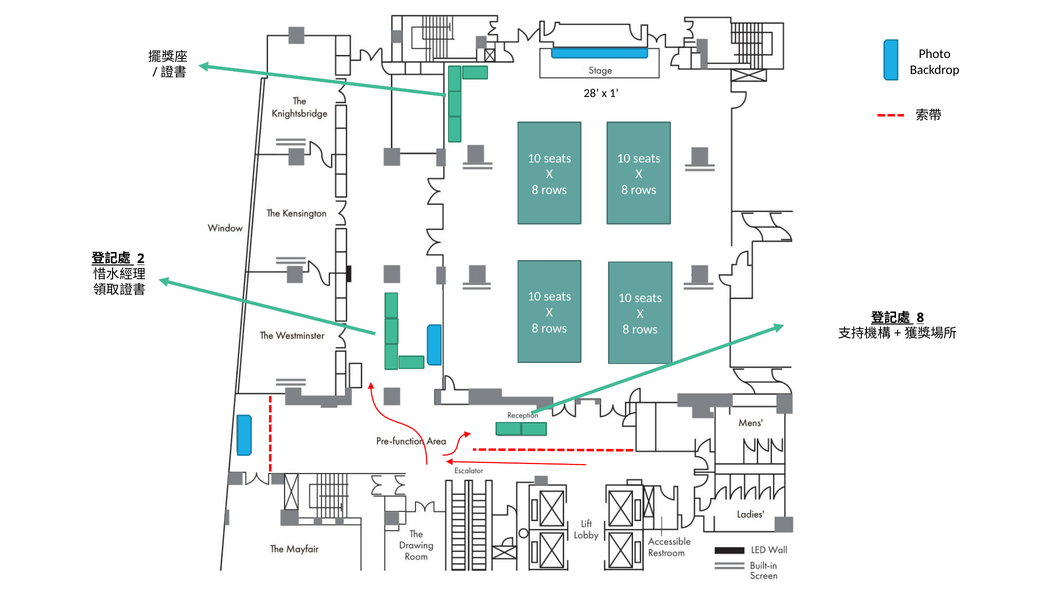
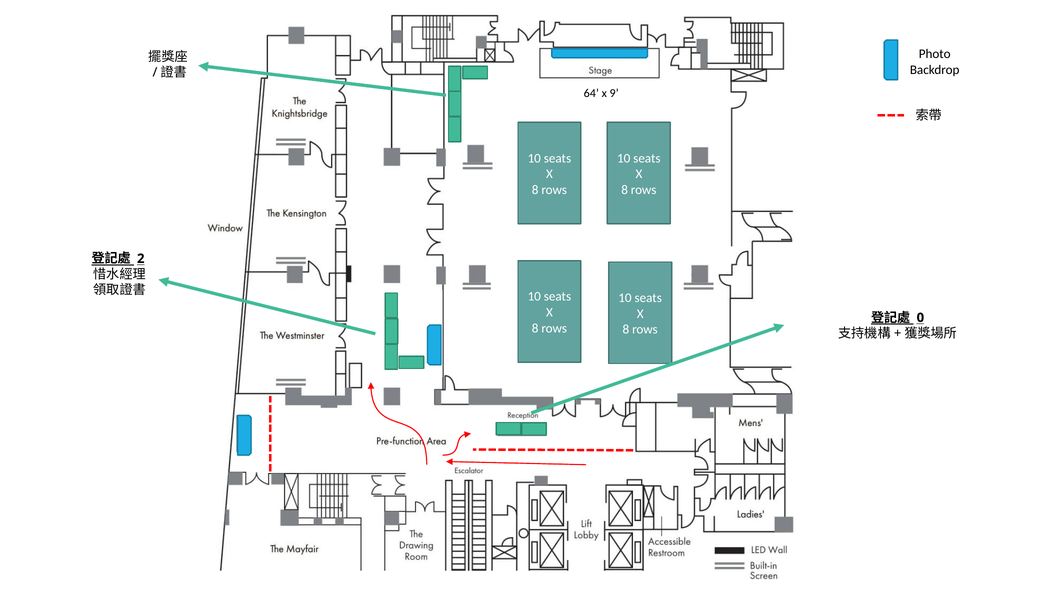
28: 28 -> 64
1: 1 -> 9
8 at (920, 318): 8 -> 0
